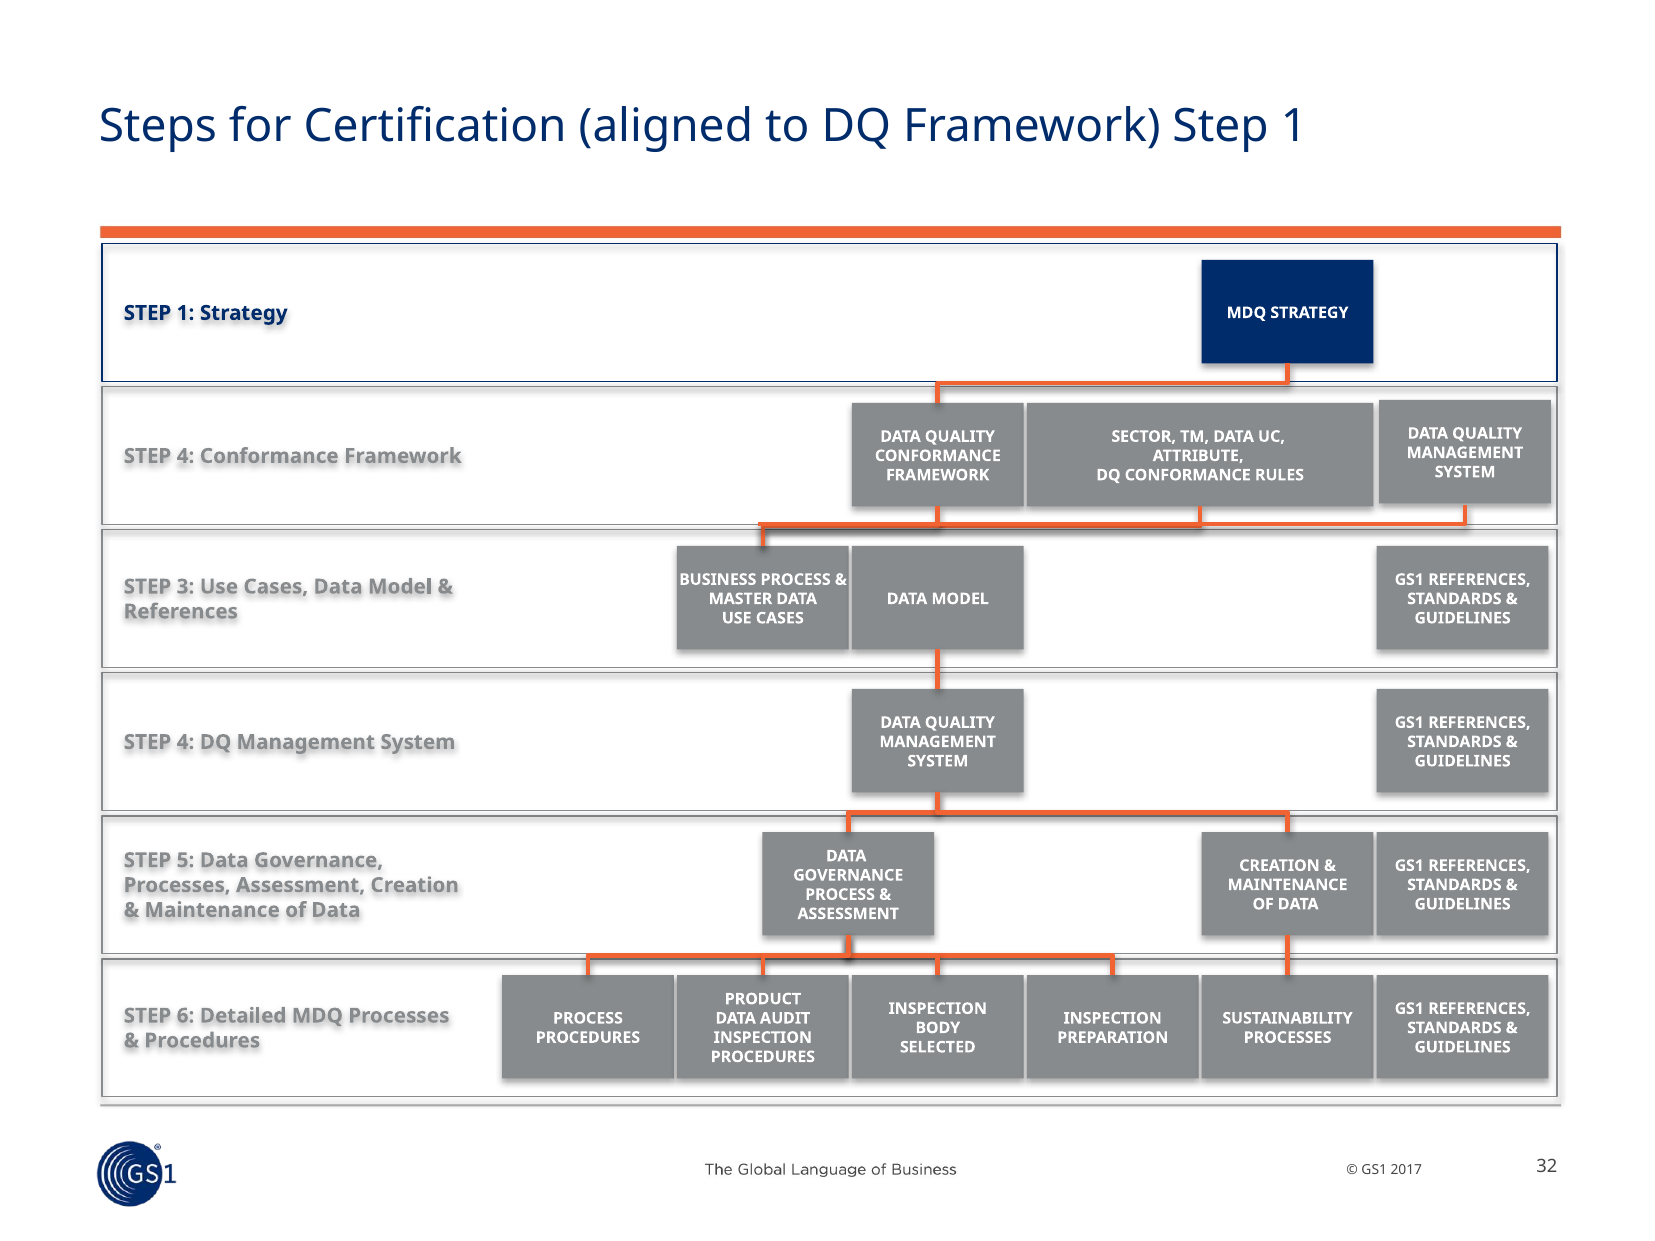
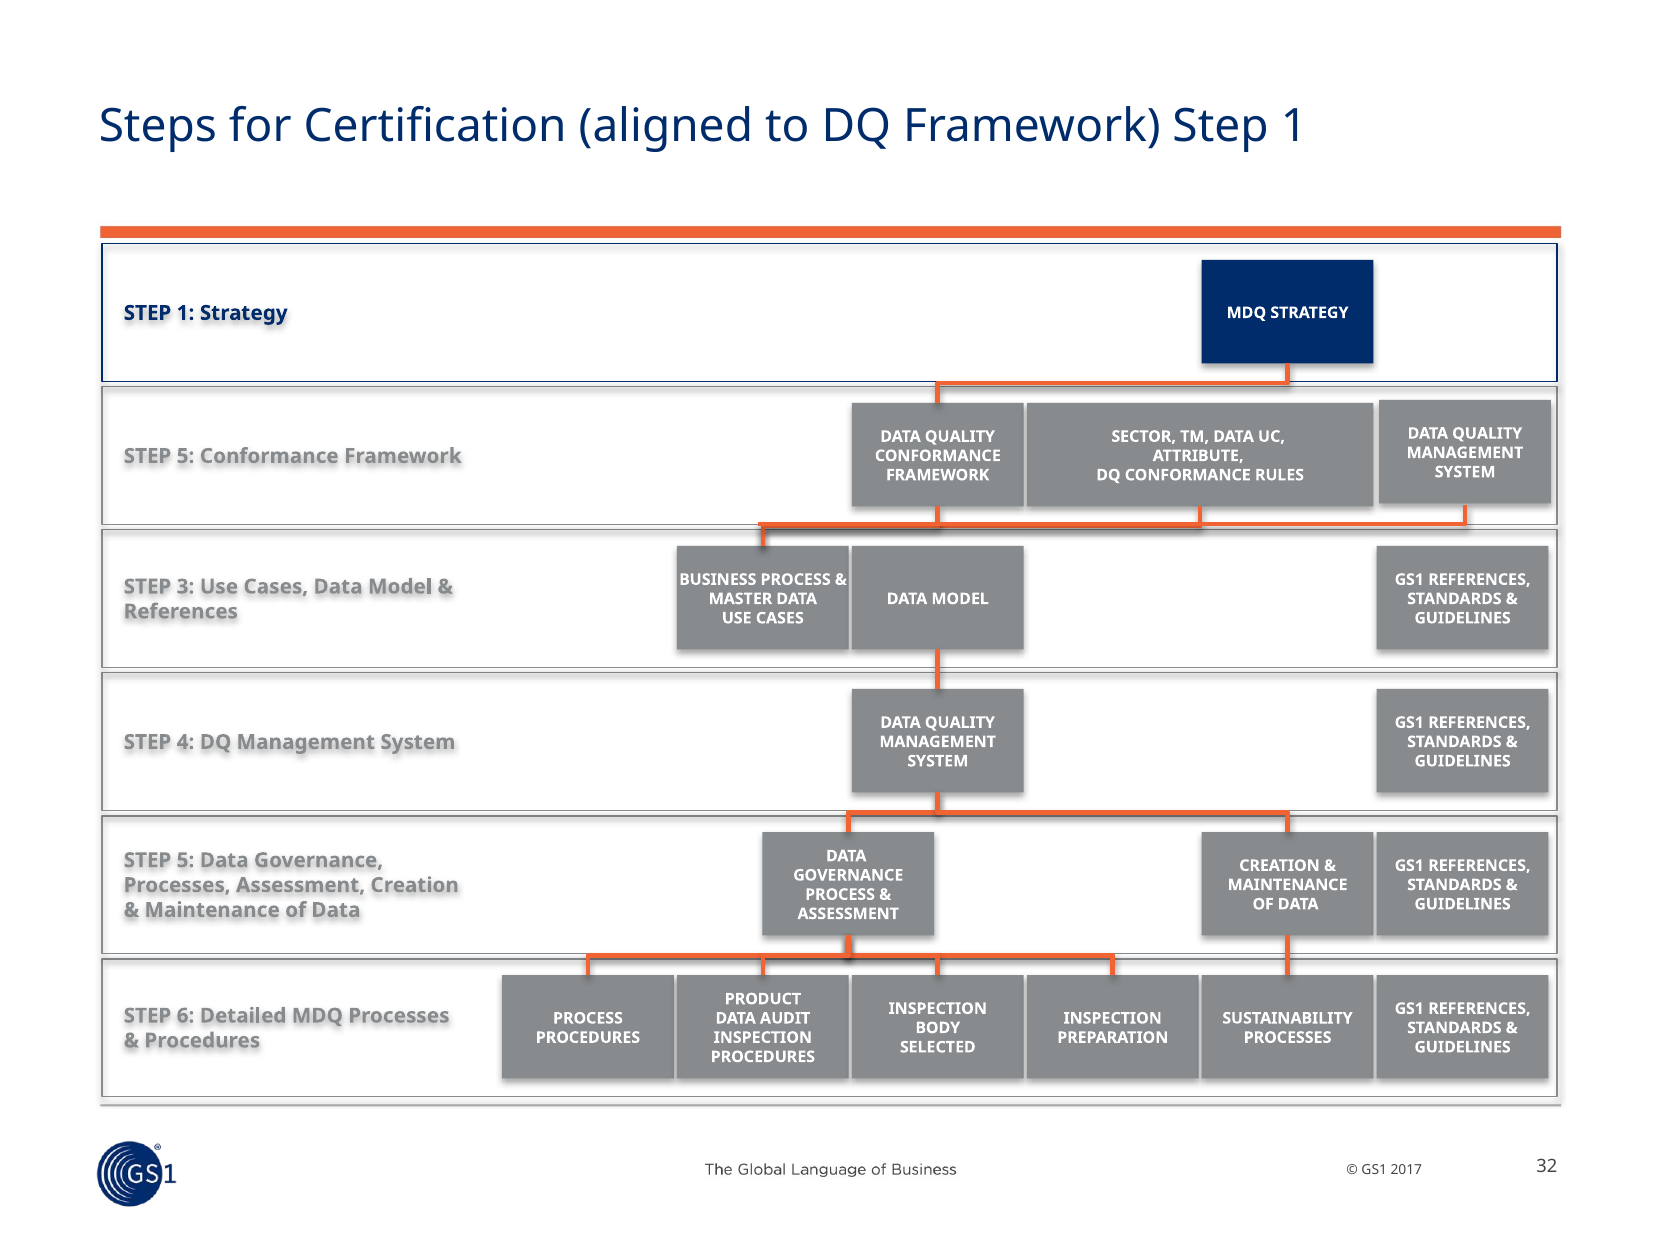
4 at (186, 456): 4 -> 5
